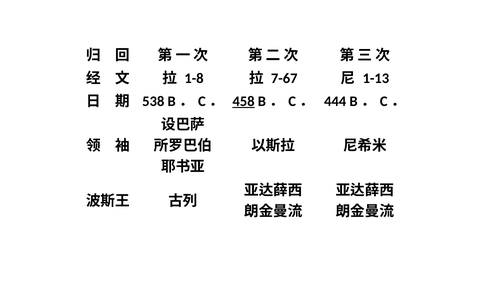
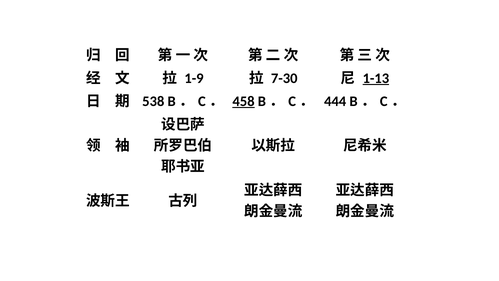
1-8: 1-8 -> 1-9
7-67: 7-67 -> 7-30
1-13 underline: none -> present
